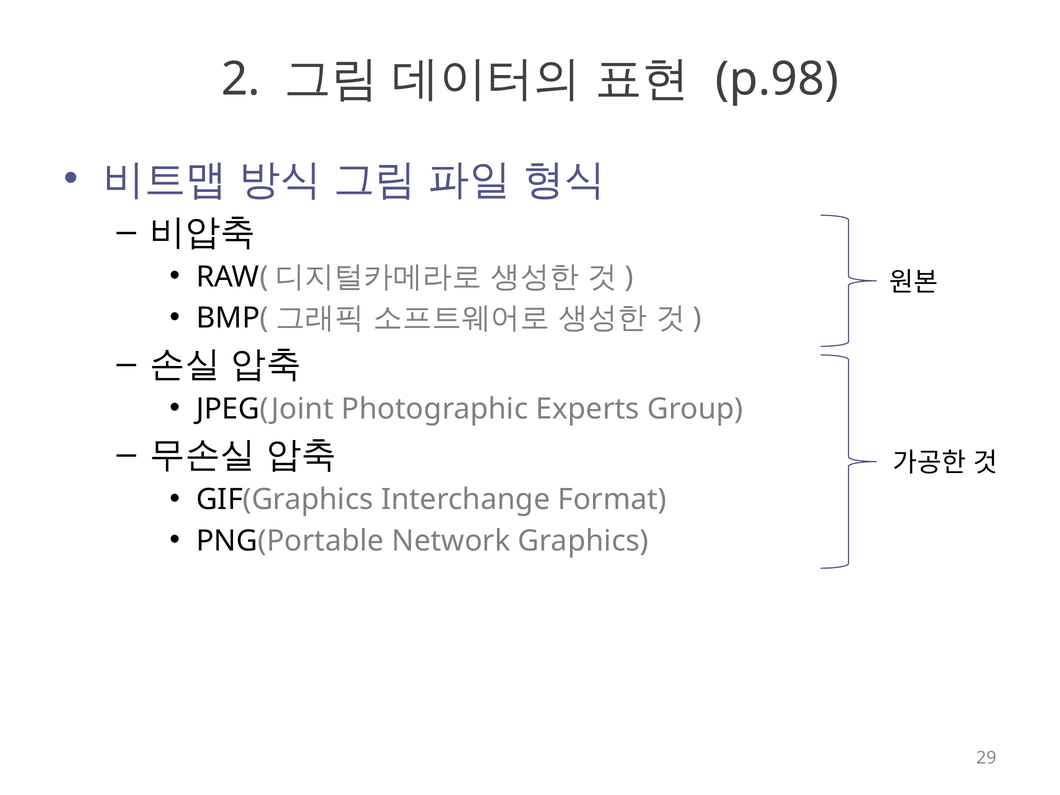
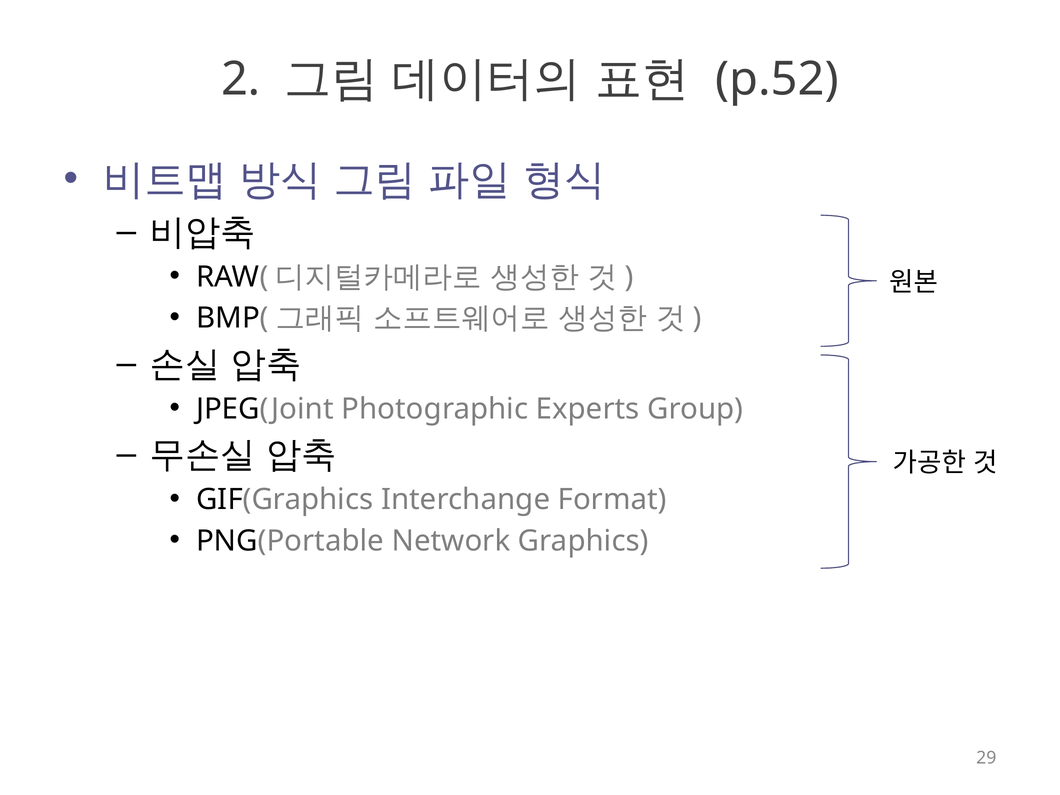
p.98: p.98 -> p.52
